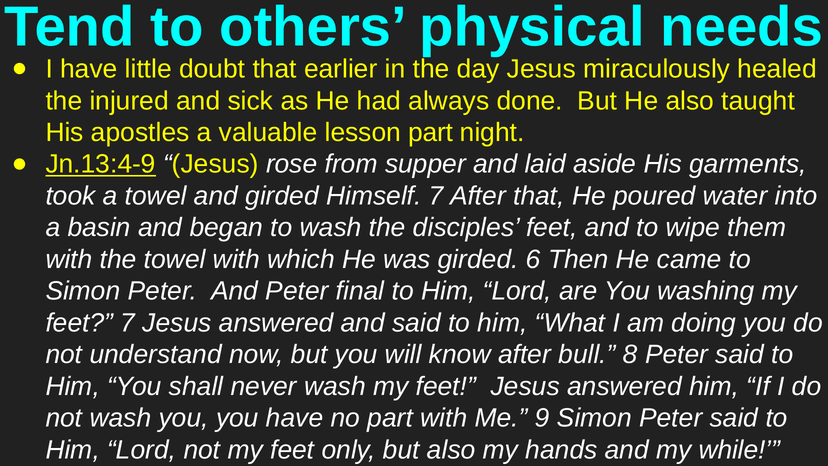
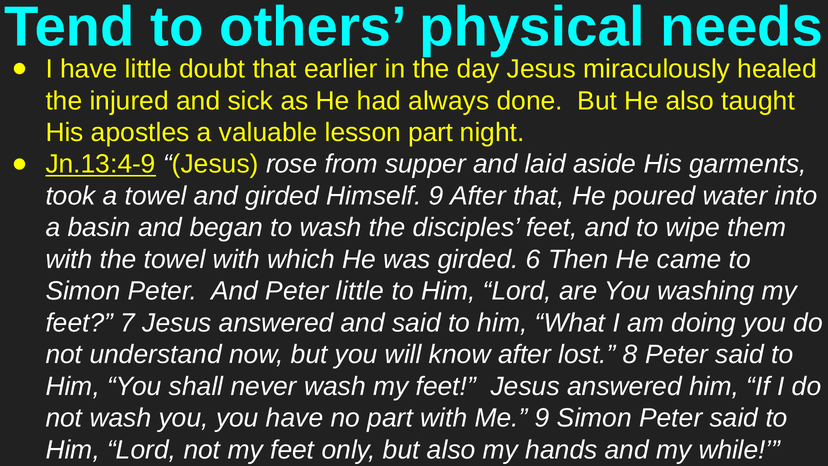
Himself 7: 7 -> 9
Peter final: final -> little
bull: bull -> lost
